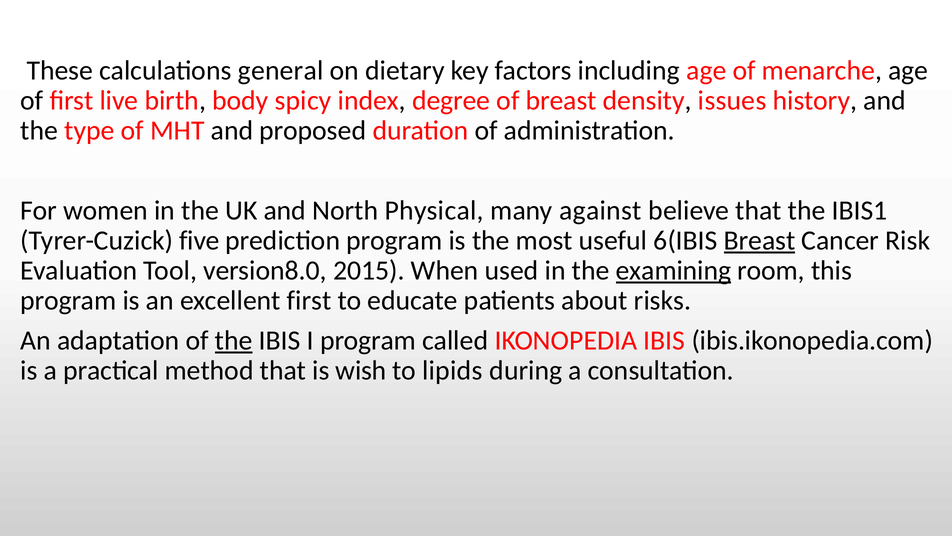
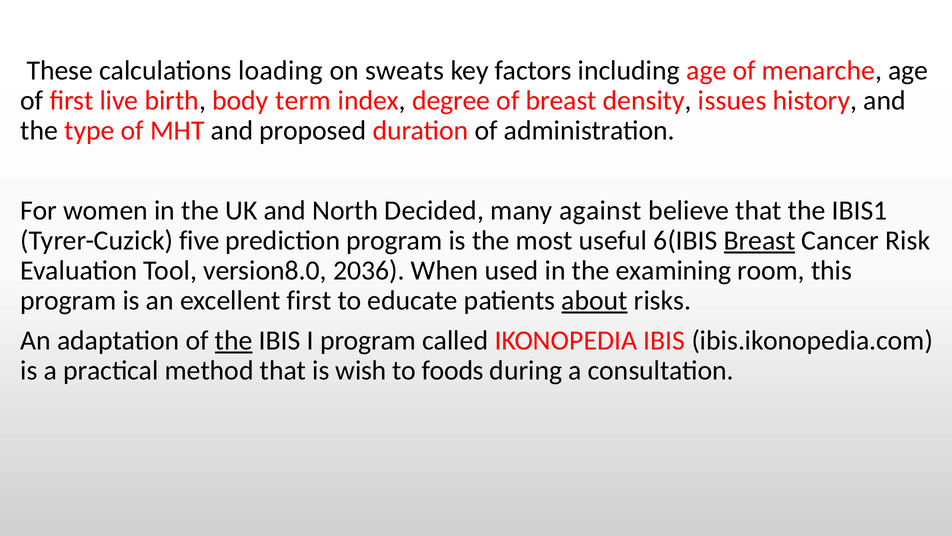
general: general -> loading
dietary: dietary -> sweats
spicy: spicy -> term
Physical: Physical -> Decided
2015: 2015 -> 2036
examining underline: present -> none
about underline: none -> present
lipids: lipids -> foods
